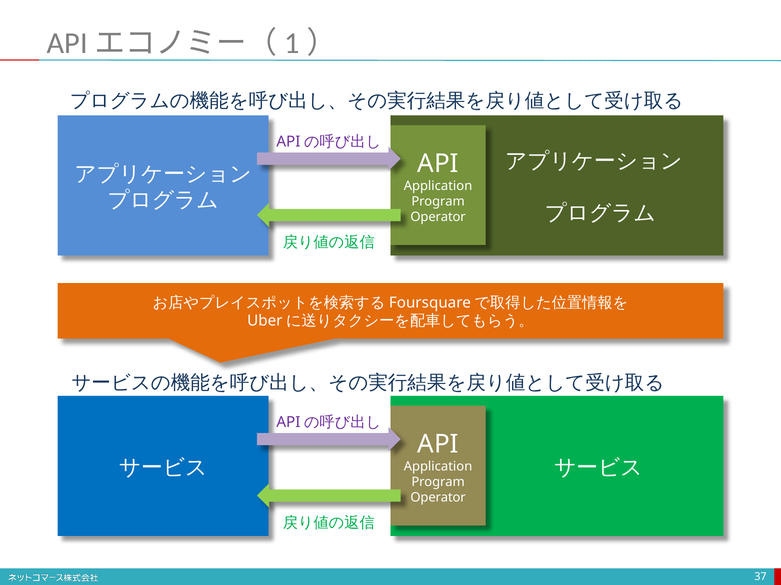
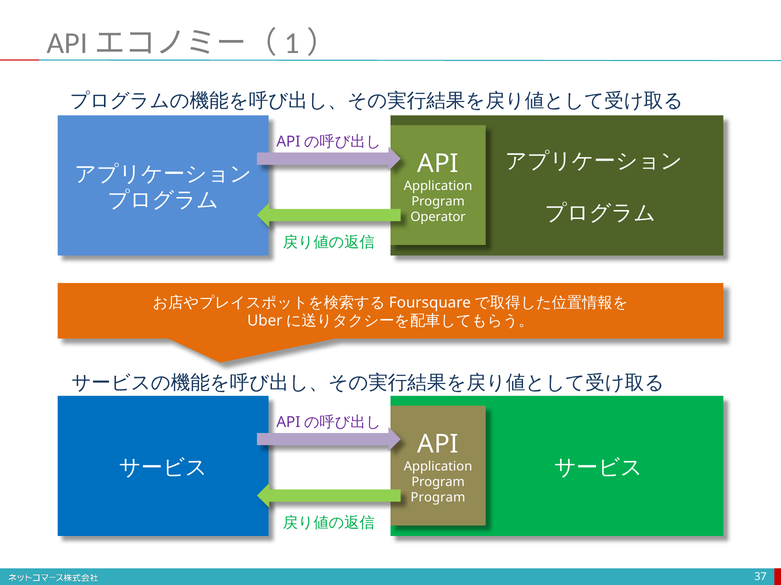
Operator at (438, 498): Operator -> Program
